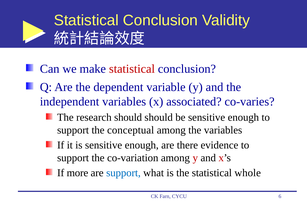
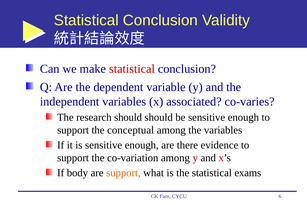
more: more -> body
support at (123, 172) colour: blue -> orange
whole: whole -> exams
